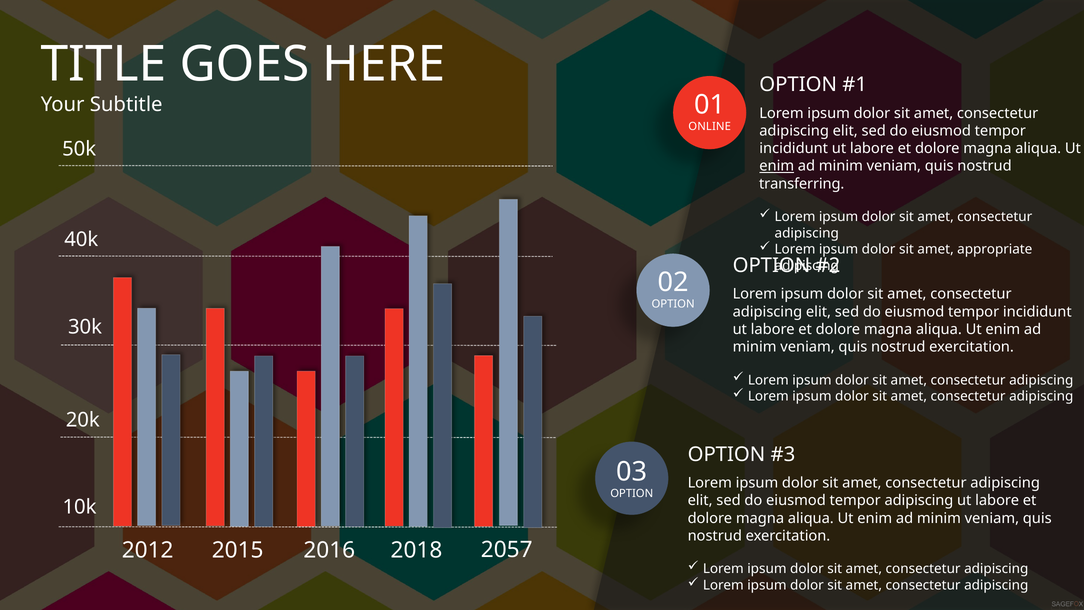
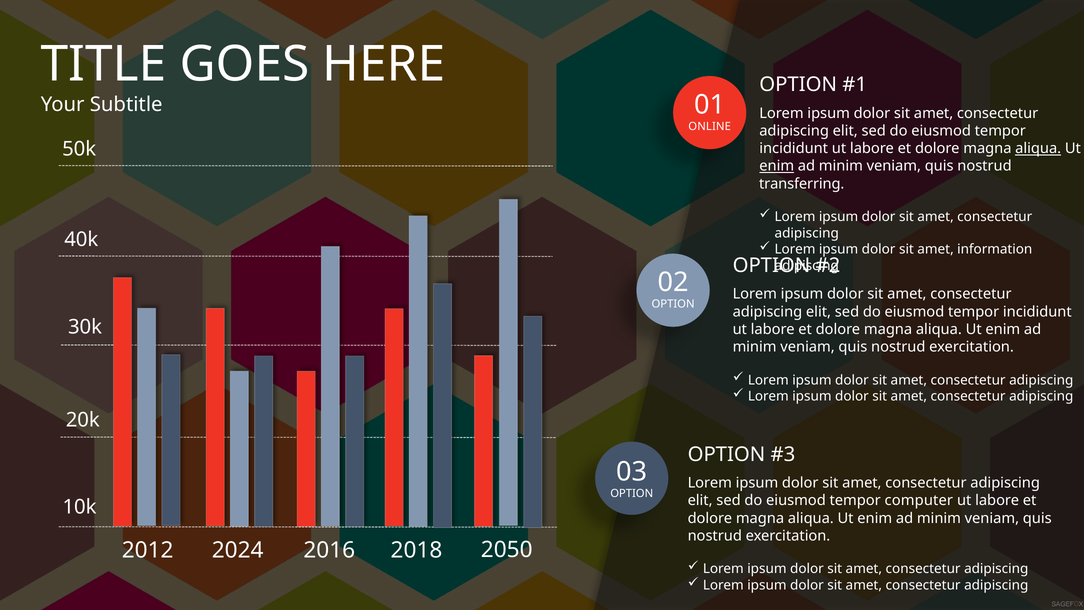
aliqua at (1038, 148) underline: none -> present
appropriate: appropriate -> information
tempor adipiscing: adipiscing -> computer
2015: 2015 -> 2024
2057: 2057 -> 2050
